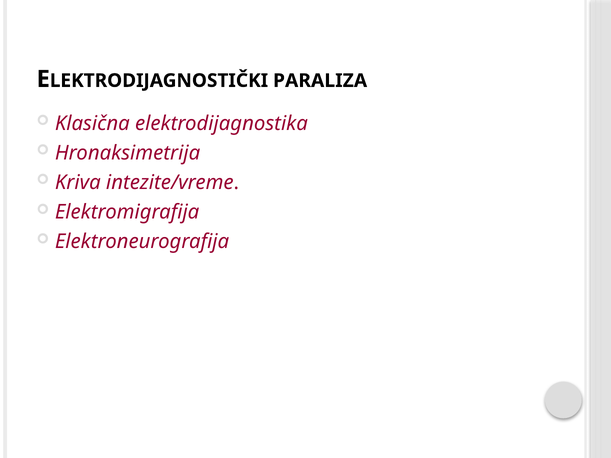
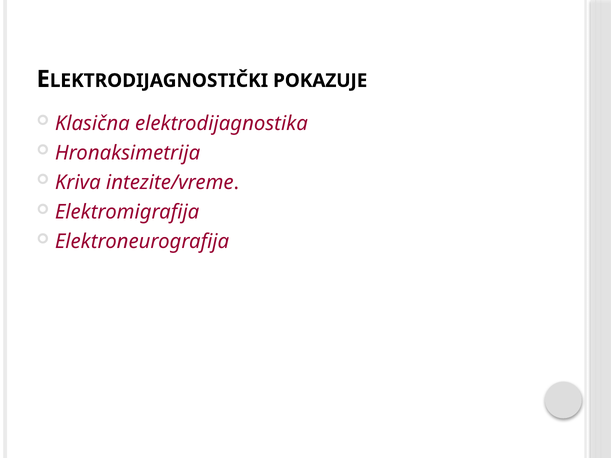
PARALIZA: PARALIZA -> POKAZUJE
